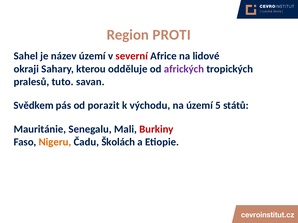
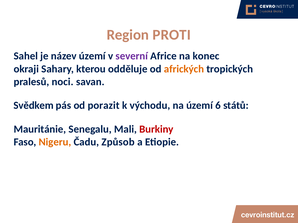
severní colour: red -> purple
lidové: lidové -> konec
afrických colour: purple -> orange
tuto: tuto -> noci
5: 5 -> 6
Školách: Školách -> Způsob
